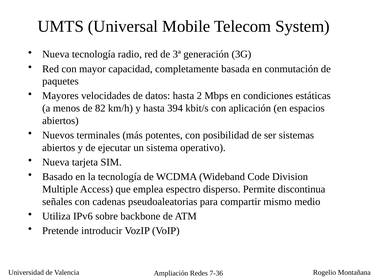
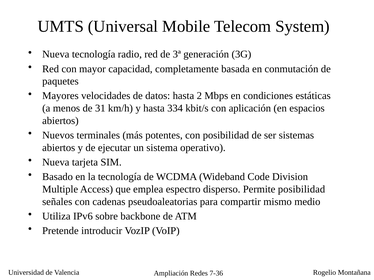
82: 82 -> 31
394: 394 -> 334
Permite discontinua: discontinua -> posibilidad
